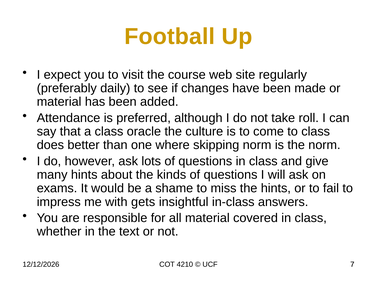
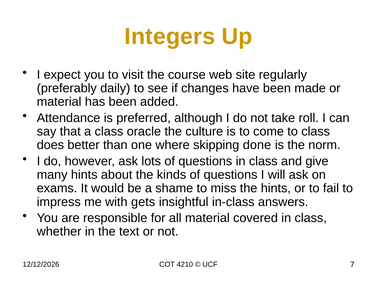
Football: Football -> Integers
skipping norm: norm -> done
